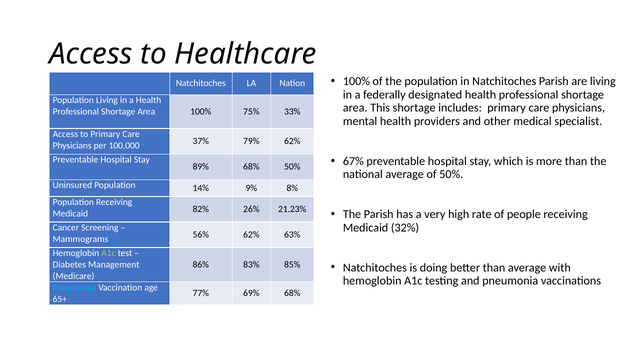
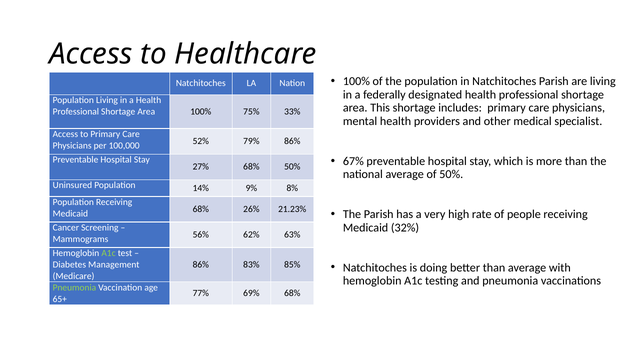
37%: 37% -> 52%
79% 62%: 62% -> 86%
89%: 89% -> 27%
Medicaid 82%: 82% -> 68%
Pneumonia at (74, 288) colour: light blue -> light green
